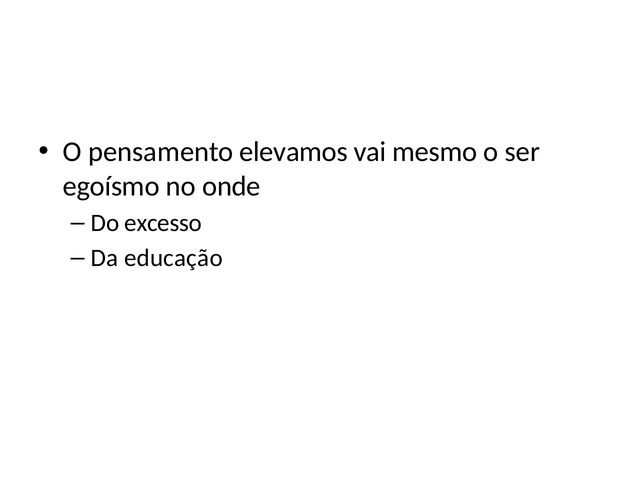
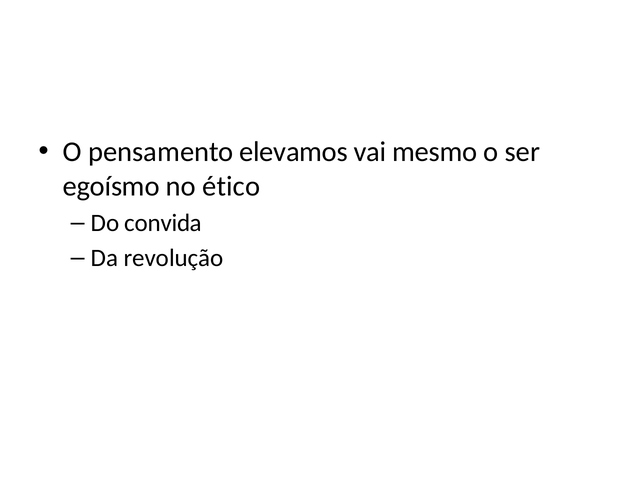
onde: onde -> ético
excesso: excesso -> convida
educação: educação -> revolução
